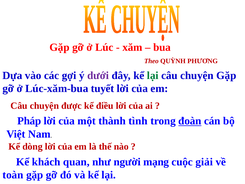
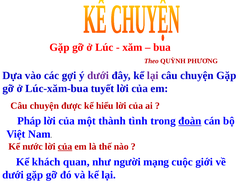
lại at (153, 75) colour: green -> purple
điều: điều -> hiểu
dòng: dòng -> nước
của at (65, 146) underline: none -> present
giải: giải -> giới
toàn at (13, 175): toàn -> dưới
